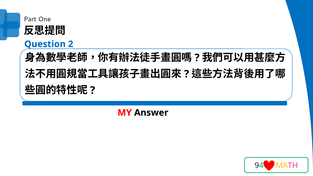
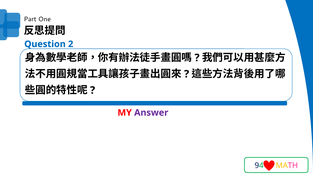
Answer colour: black -> purple
